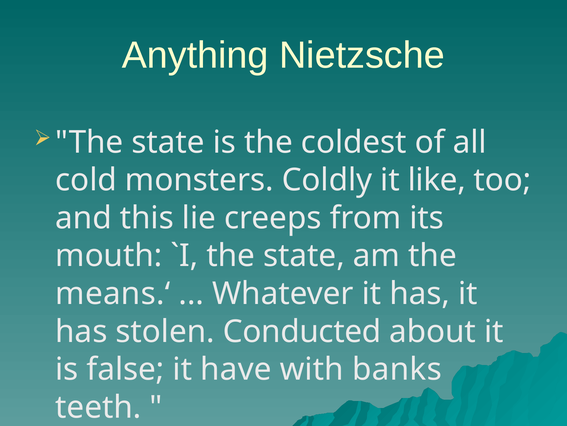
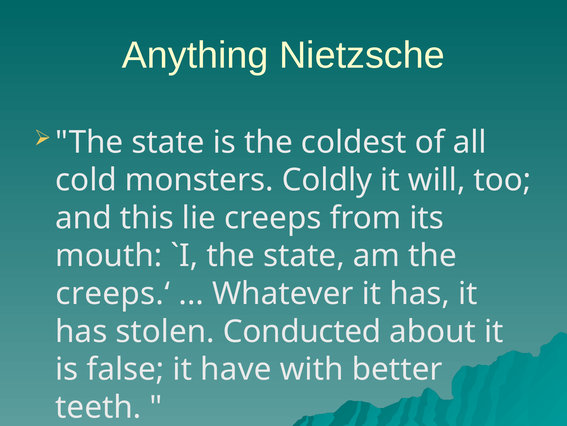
like: like -> will
means.‘: means.‘ -> creeps.‘
banks: banks -> better
